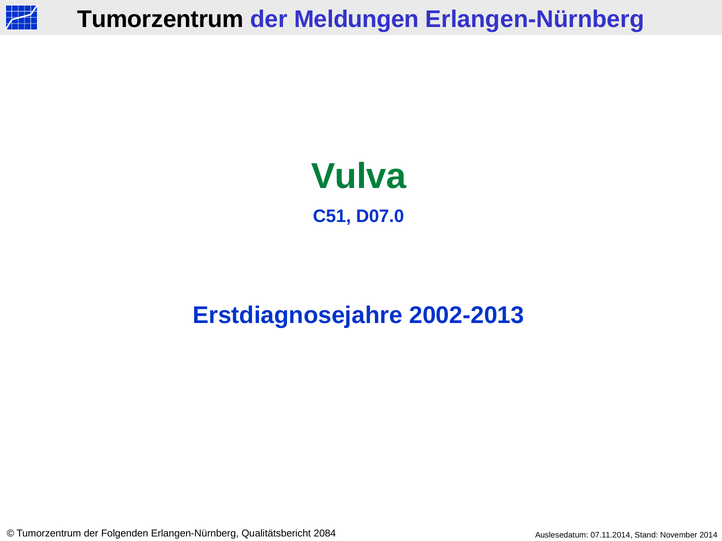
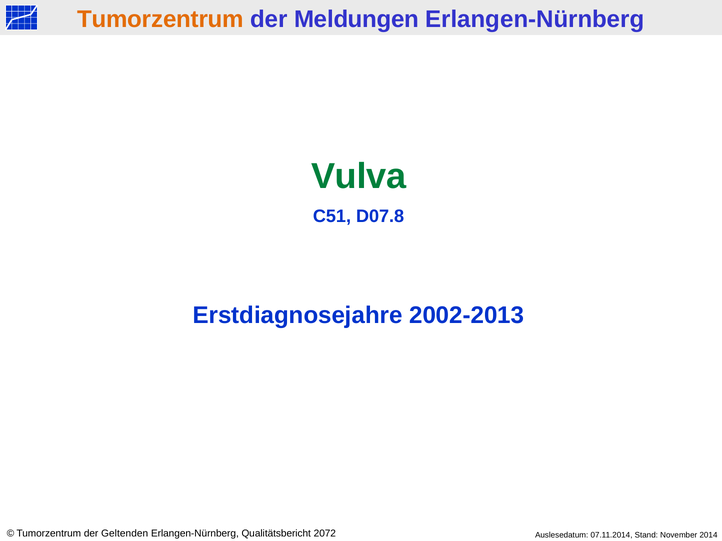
Tumorzentrum at (160, 19) colour: black -> orange
D07.0: D07.0 -> D07.8
Folgenden: Folgenden -> Geltenden
2084: 2084 -> 2072
